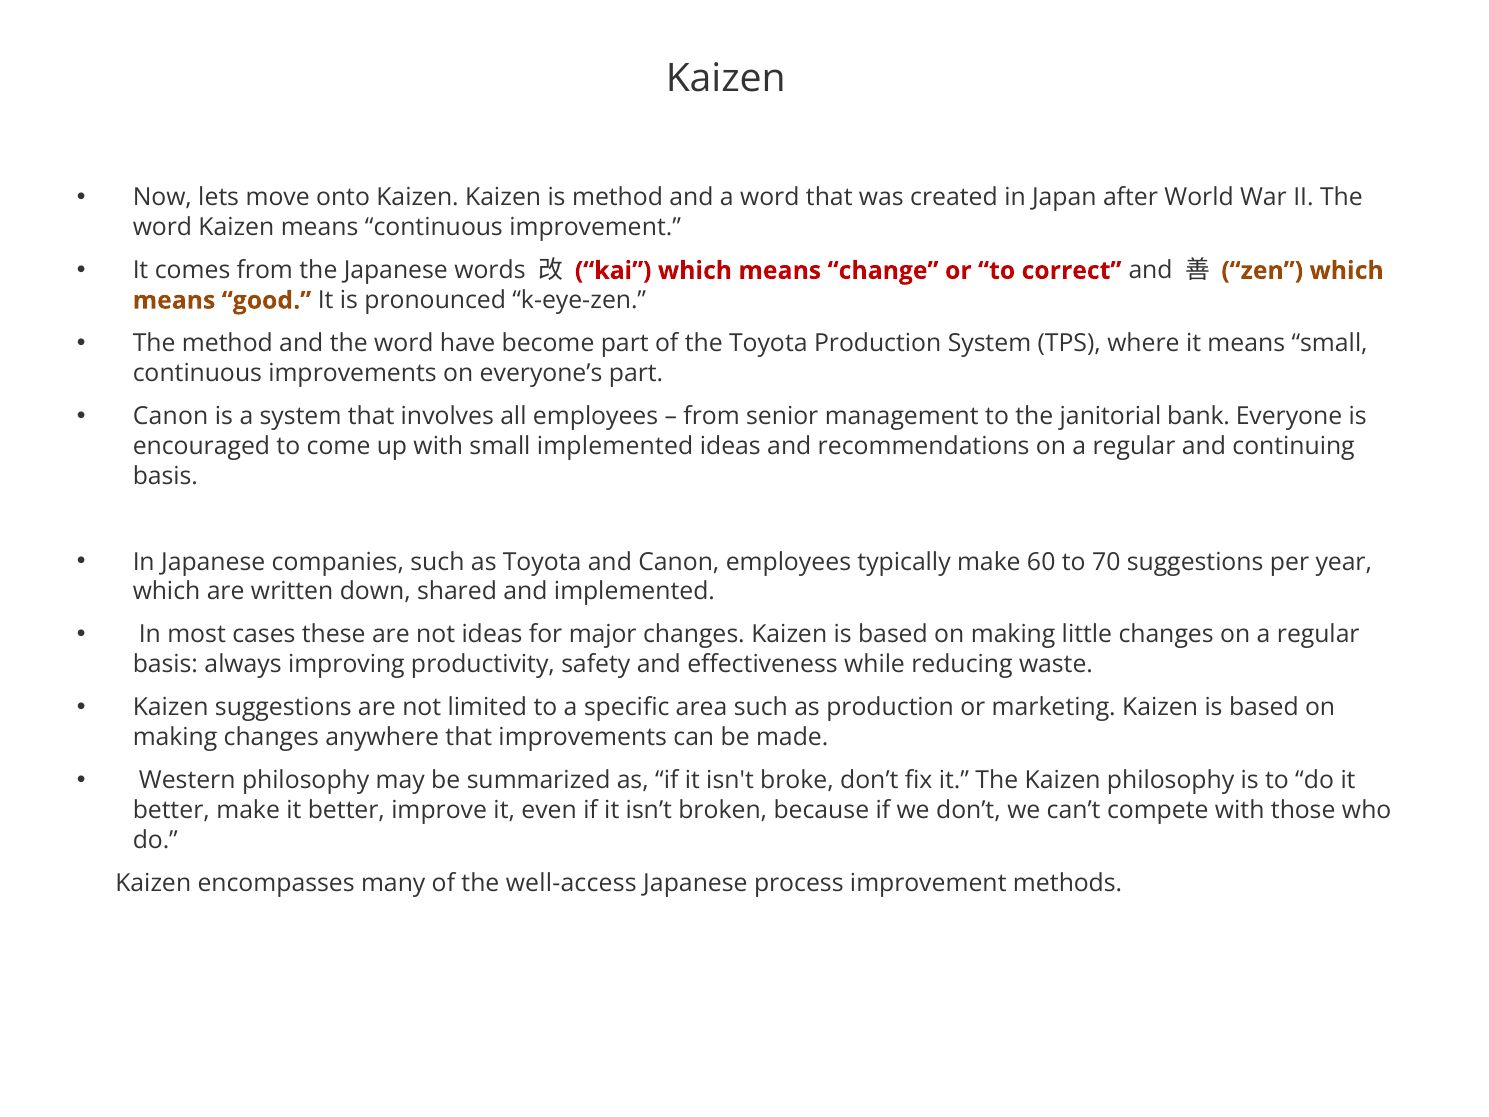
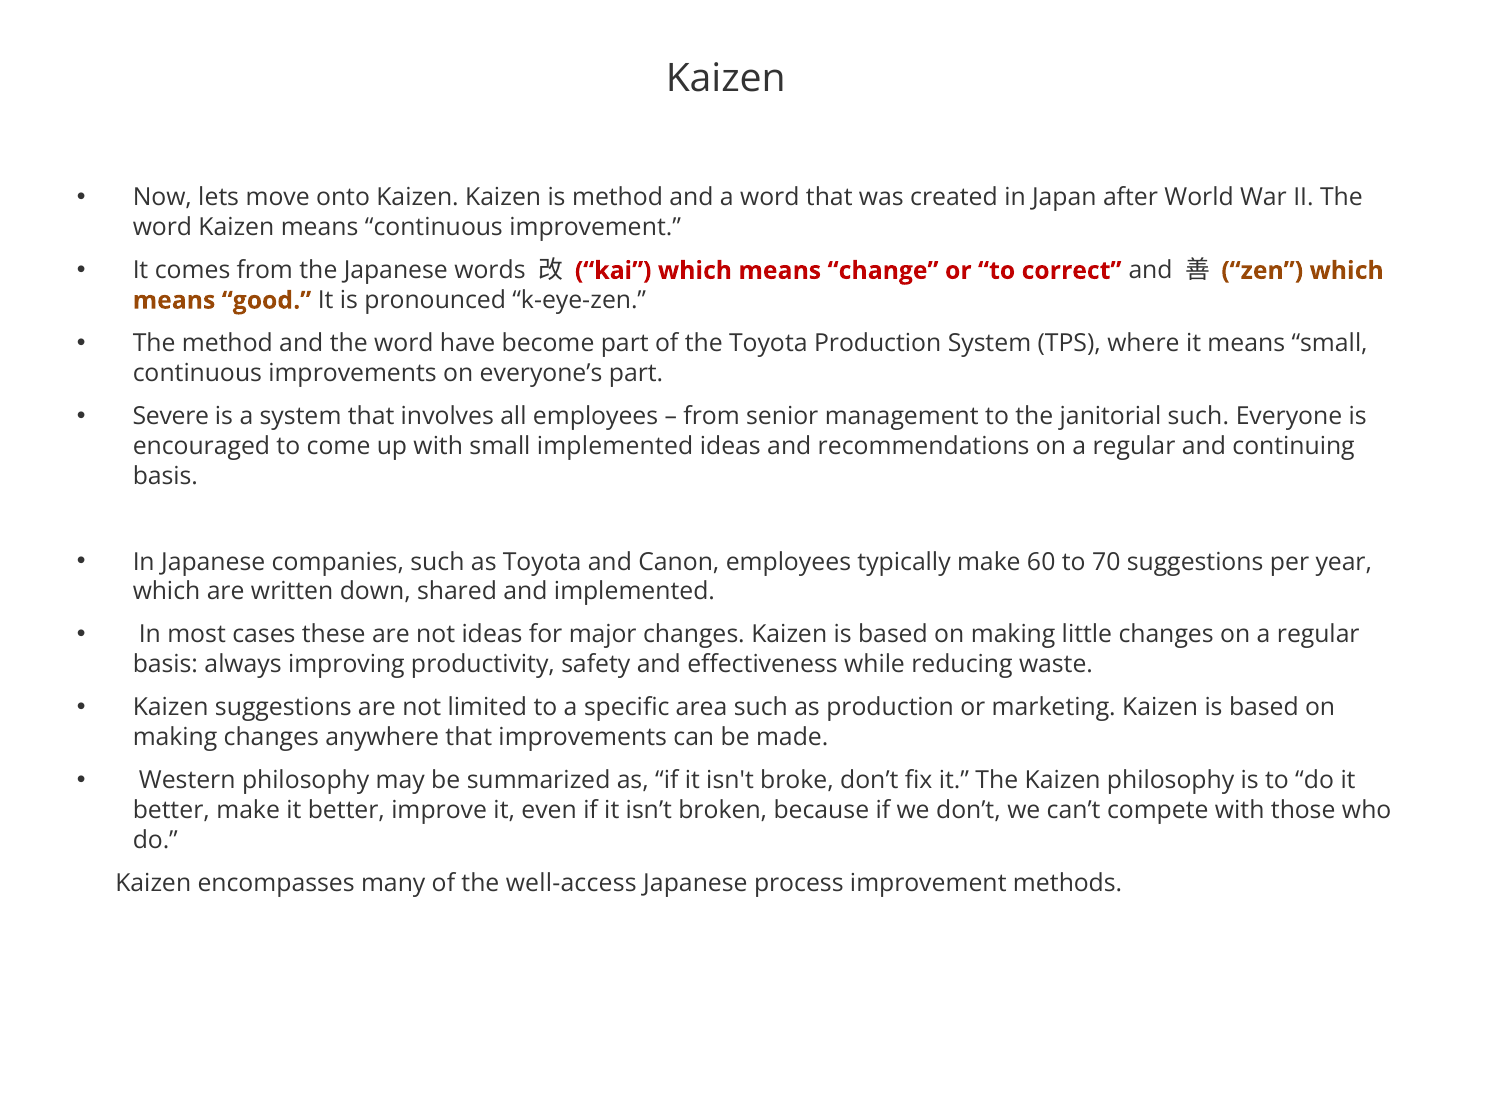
Canon at (171, 416): Canon -> Severe
janitorial bank: bank -> such
